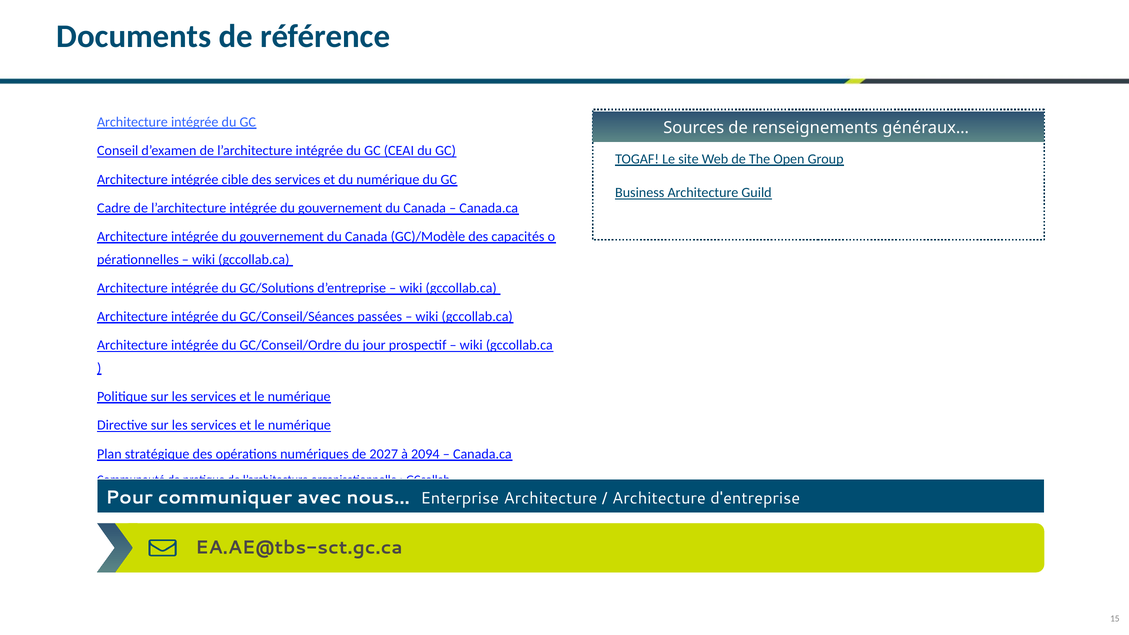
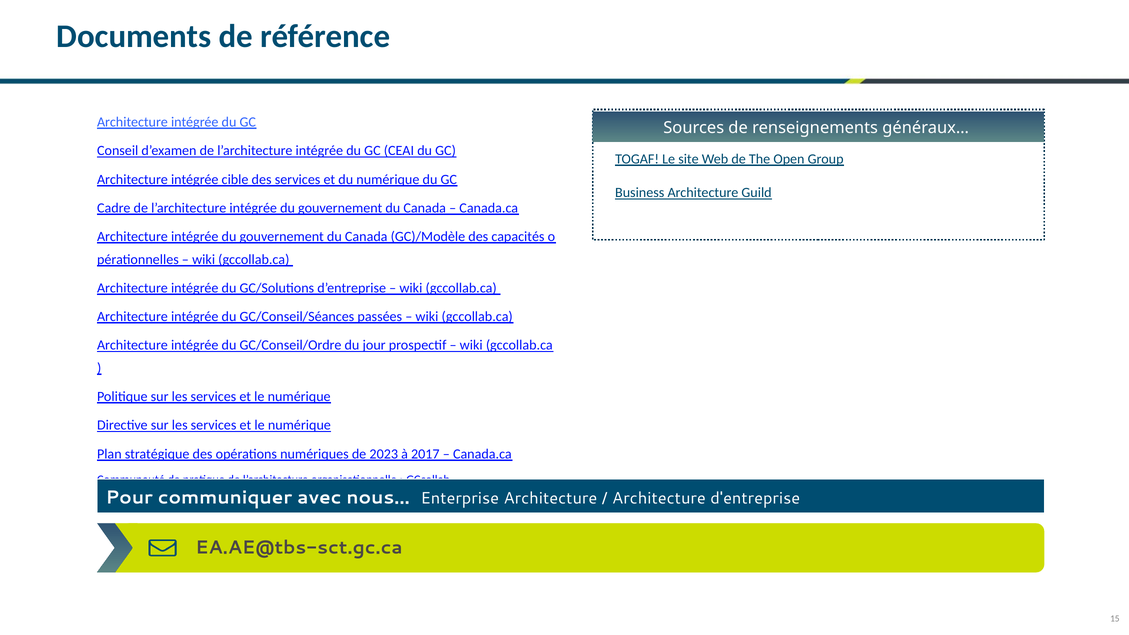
2027: 2027 -> 2023
2094: 2094 -> 2017
